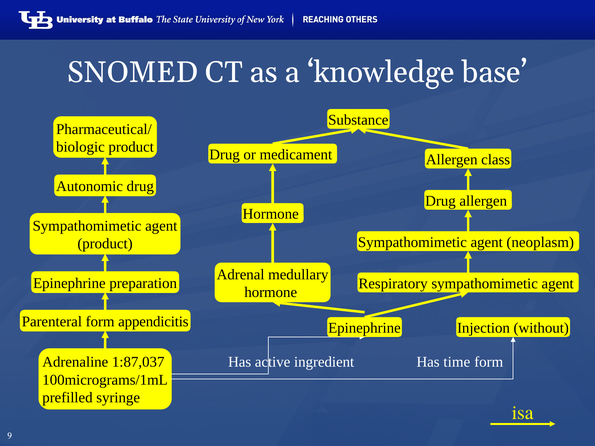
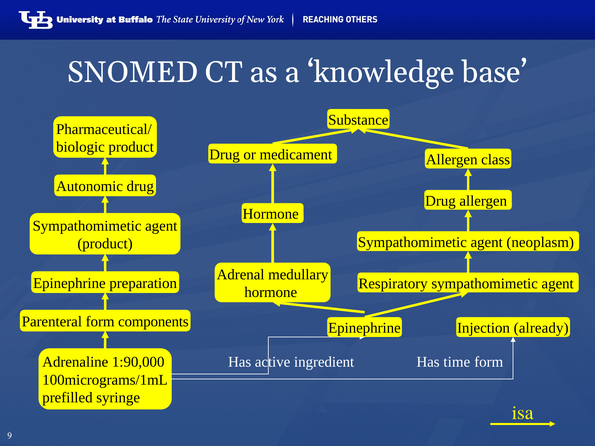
appendicitis: appendicitis -> components
without: without -> already
1:87,037: 1:87,037 -> 1:90,000
